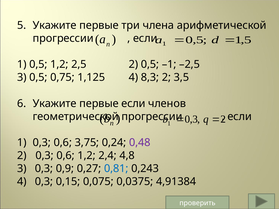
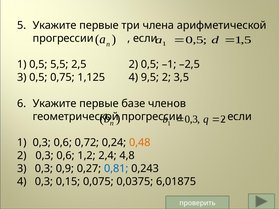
0,5 1,2: 1,2 -> 5,5
8,3: 8,3 -> 9,5
первые если: если -> базе
3,75: 3,75 -> 0,72
0,48 colour: purple -> orange
4,91384: 4,91384 -> 6,01875
